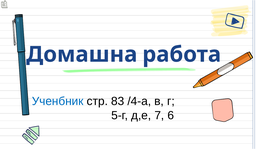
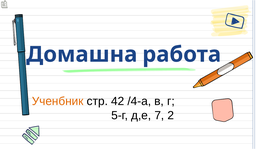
Ученбник colour: blue -> orange
83: 83 -> 42
6: 6 -> 2
